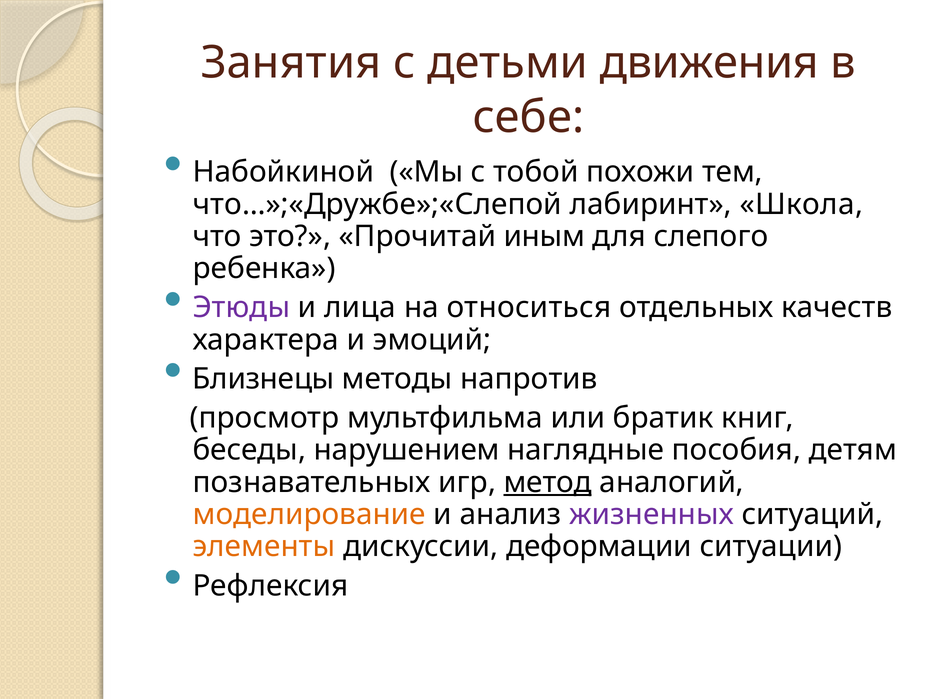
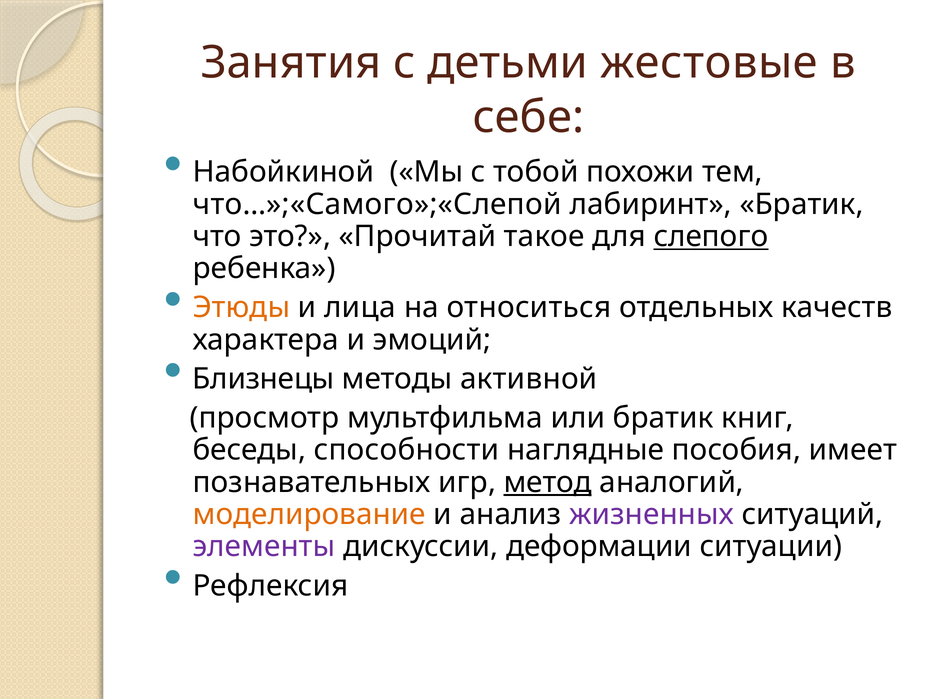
движения: движения -> жестовые
что…»;«Дружбе»;«Слепой: что…»;«Дружбе»;«Слепой -> что…»;«Самого»;«Слепой
лабиринт Школа: Школа -> Братик
иным: иным -> такое
слепого underline: none -> present
Этюды colour: purple -> orange
напротив: напротив -> активной
нарушением: нарушением -> способности
детям: детям -> имеет
элементы colour: orange -> purple
